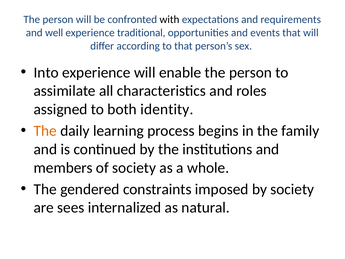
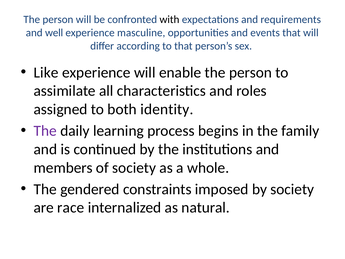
traditional: traditional -> masculine
Into: Into -> Like
The at (45, 131) colour: orange -> purple
sees: sees -> race
